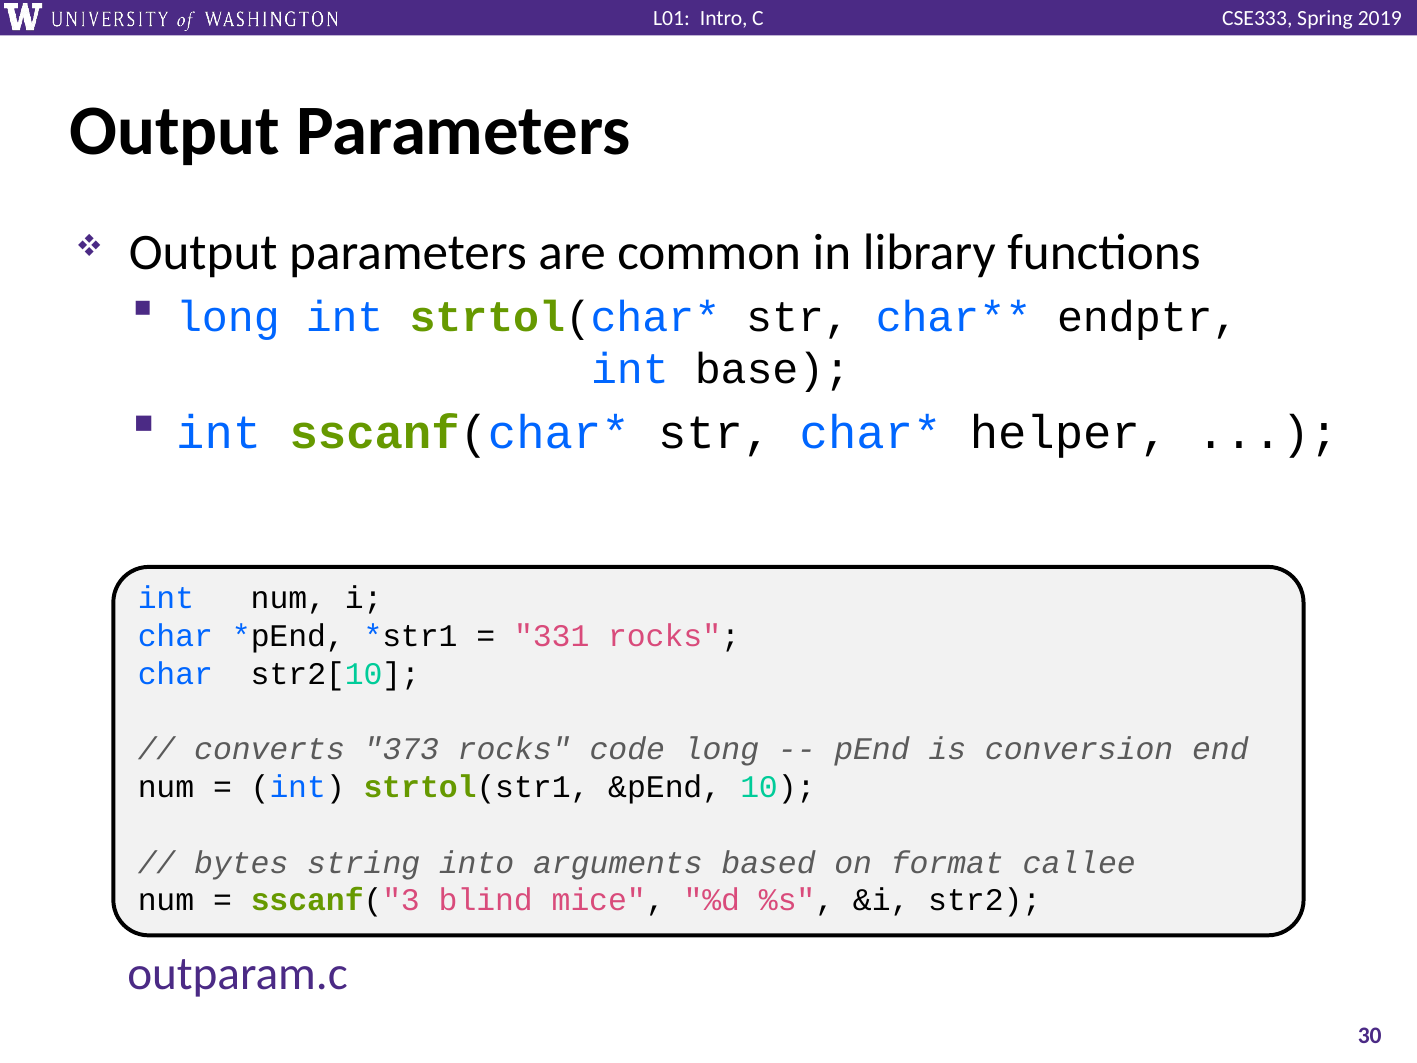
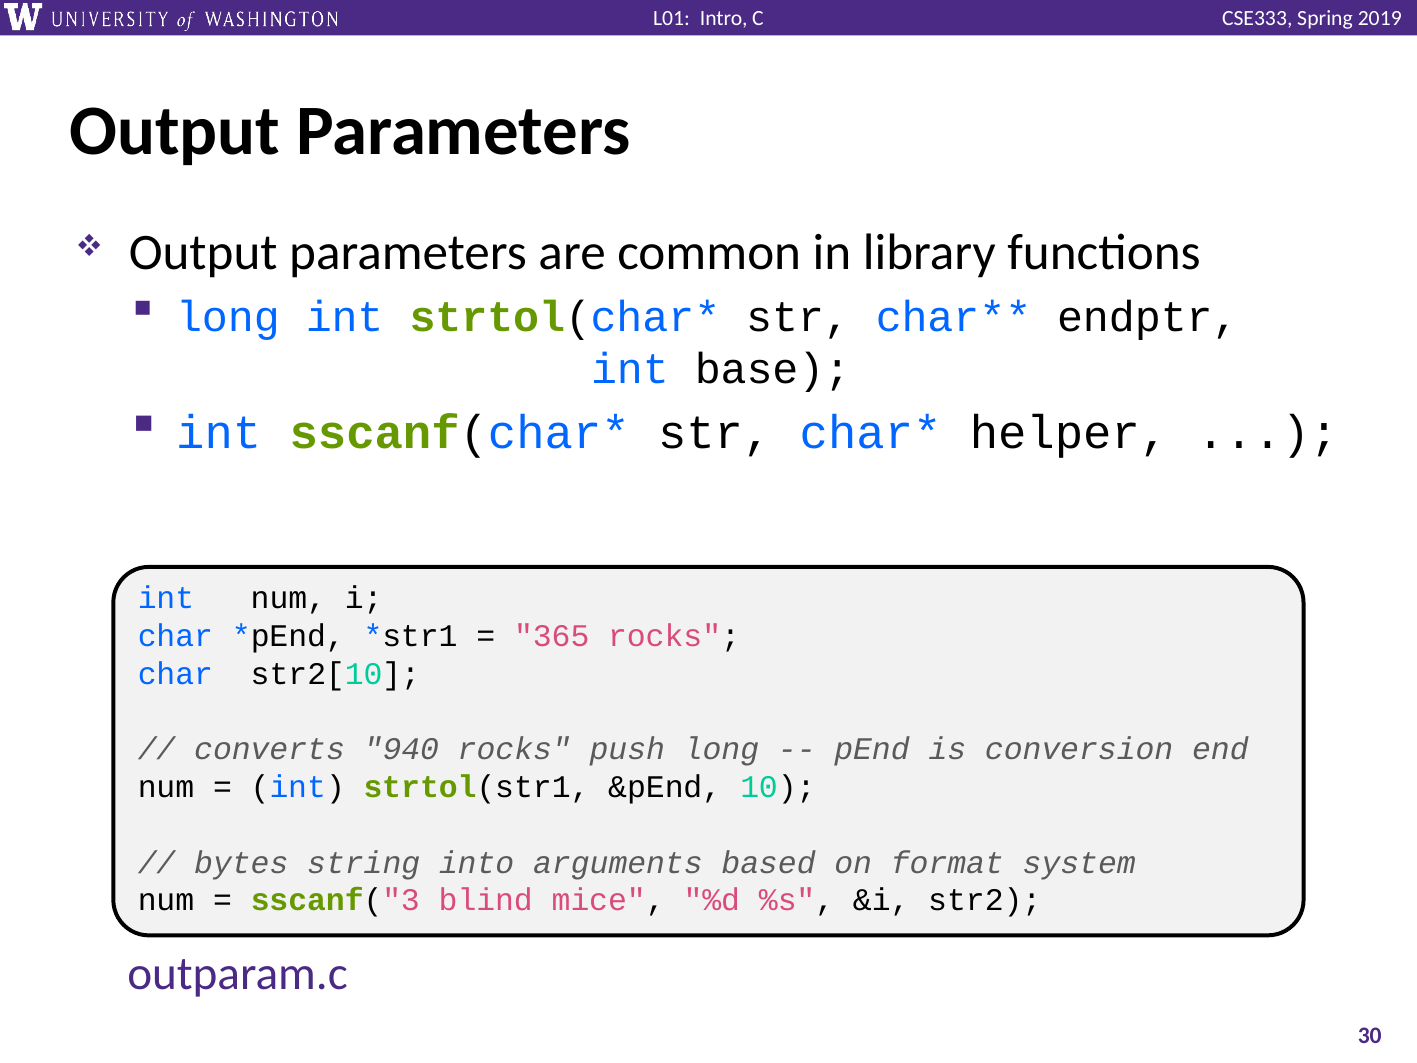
331: 331 -> 365
373: 373 -> 940
code: code -> push
callee: callee -> system
